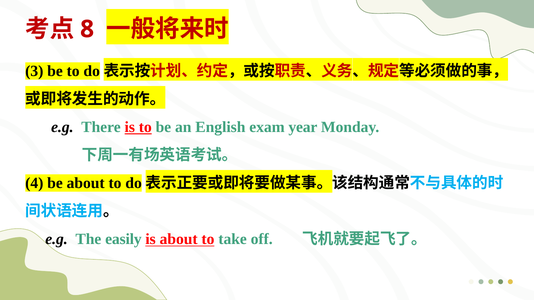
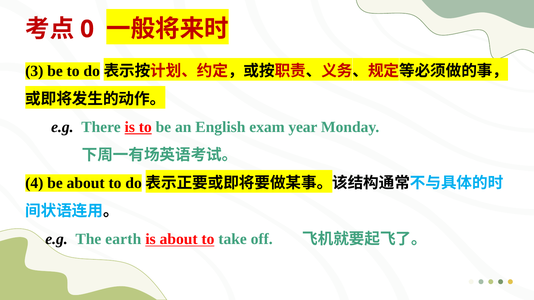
8: 8 -> 0
easily: easily -> earth
